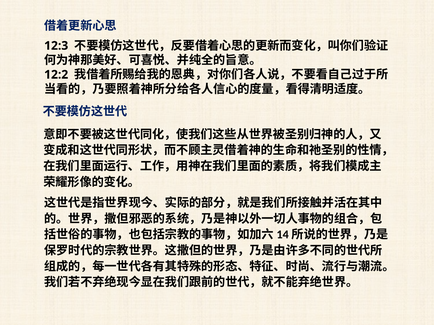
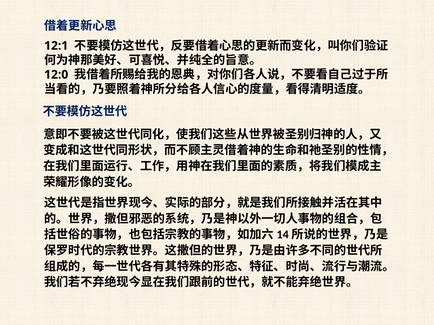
12:3: 12:3 -> 12:1
12:2: 12:2 -> 12:0
